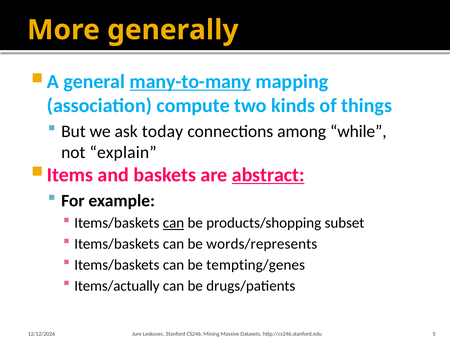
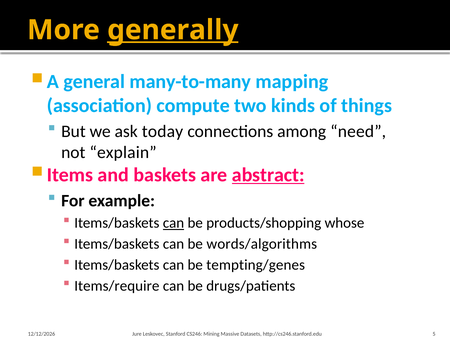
generally underline: none -> present
many-to-many underline: present -> none
while: while -> need
subset: subset -> whose
words/represents: words/represents -> words/algorithms
Items/actually: Items/actually -> Items/require
